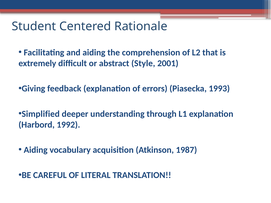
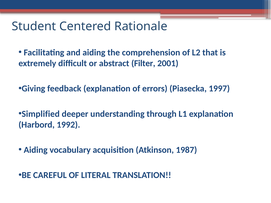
Style: Style -> Filter
1993: 1993 -> 1997
